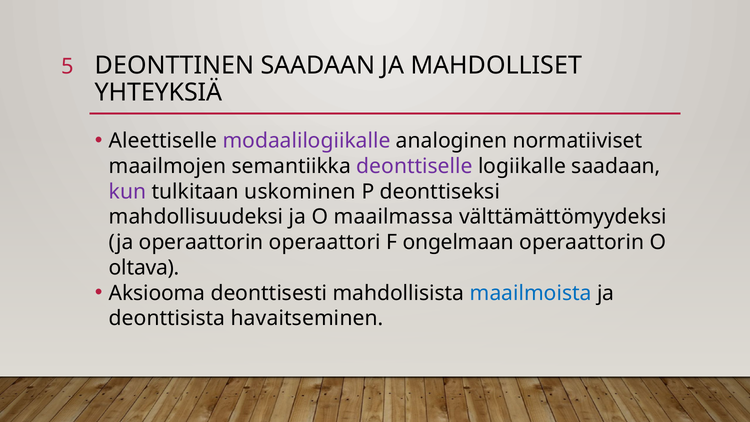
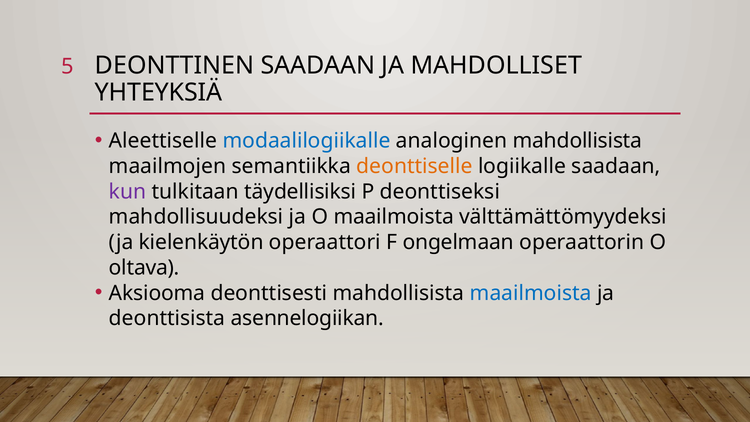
modaalilogiikalle colour: purple -> blue
analoginen normatiiviset: normatiiviset -> mahdollisista
deonttiselle colour: purple -> orange
uskominen: uskominen -> täydellisiksi
O maailmassa: maailmassa -> maailmoista
ja operaattorin: operaattorin -> kielenkäytön
havaitseminen: havaitseminen -> asennelogiikan
